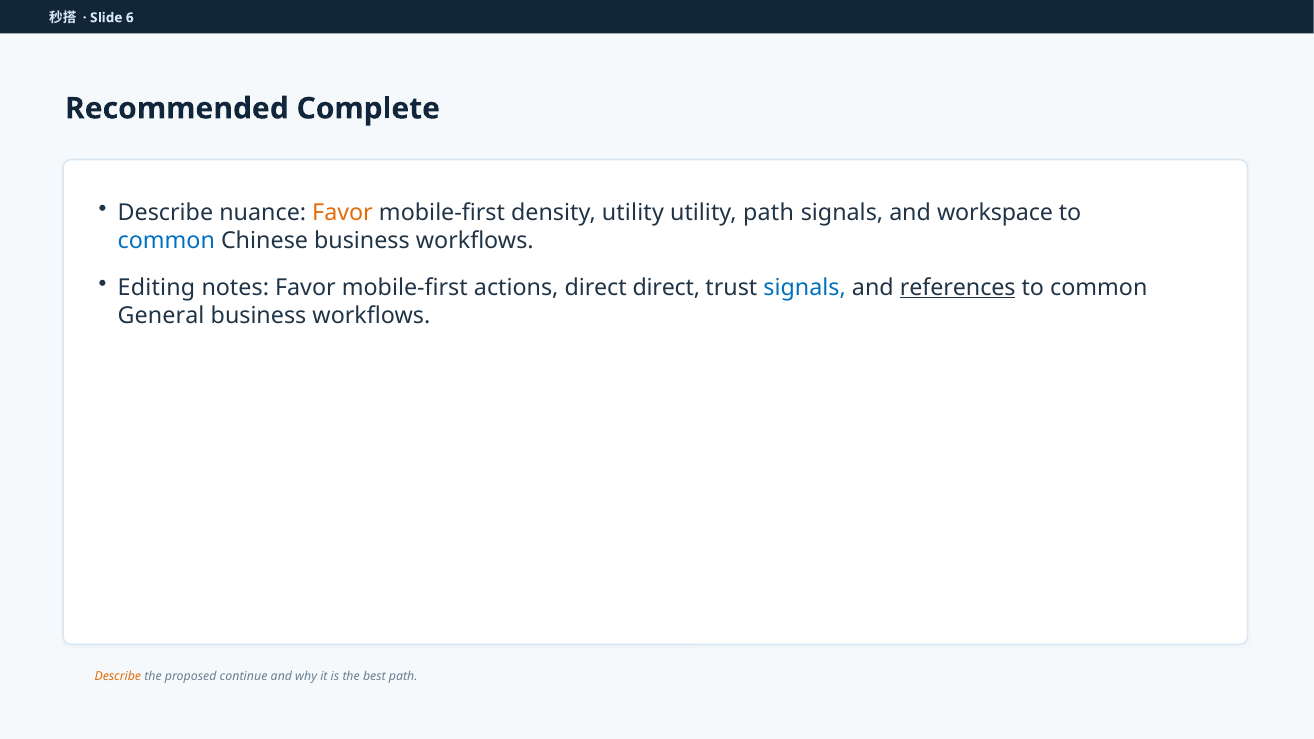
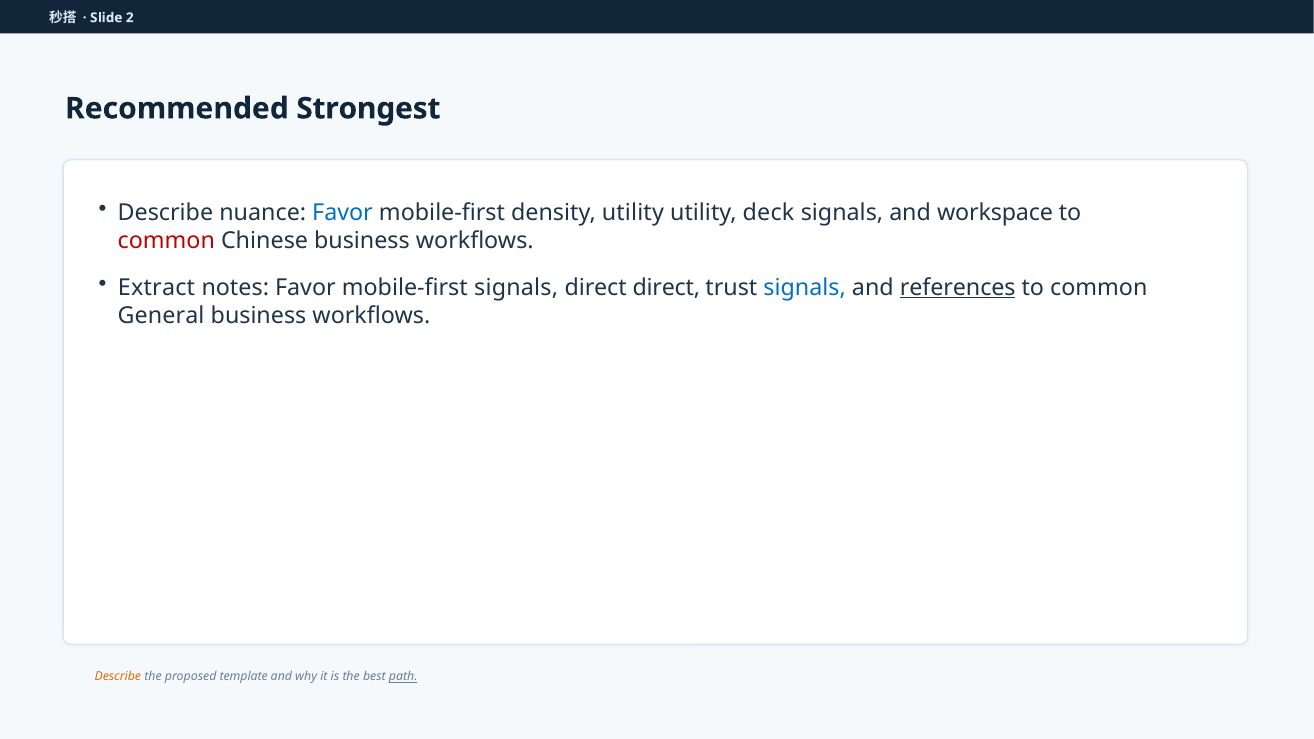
6: 6 -> 2
Complete: Complete -> Strongest
Favor at (343, 213) colour: orange -> blue
utility path: path -> deck
common at (166, 241) colour: blue -> red
Editing: Editing -> Extract
mobile-first actions: actions -> signals
continue: continue -> template
path at (403, 677) underline: none -> present
